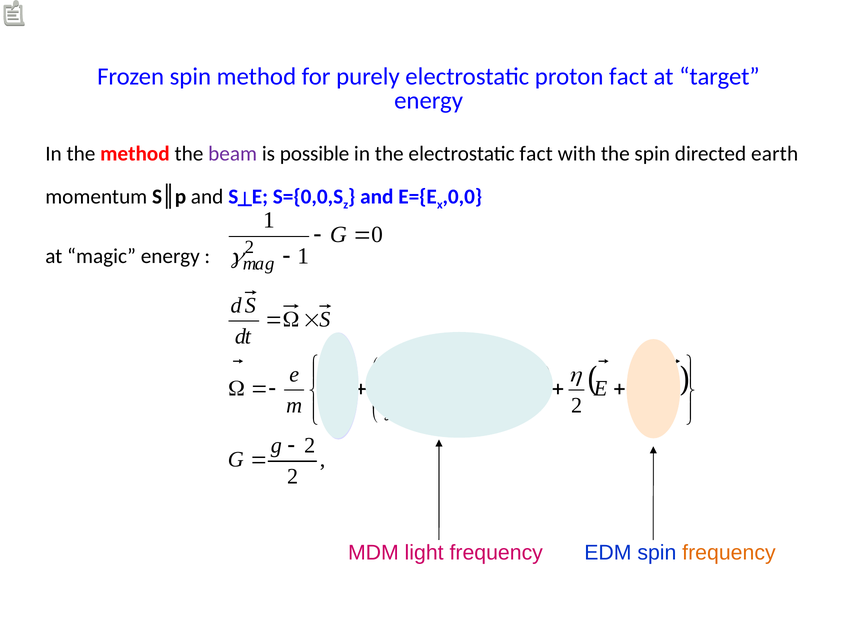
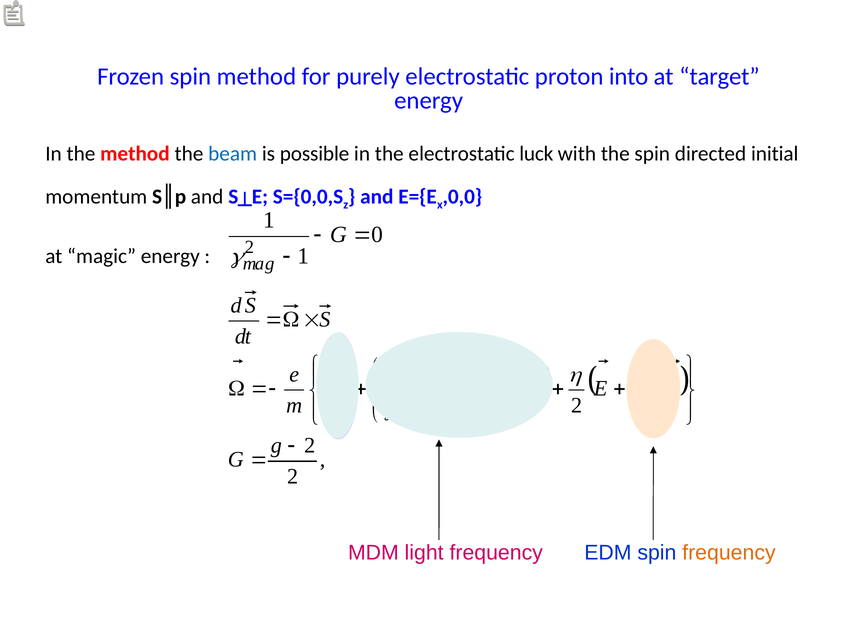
proton fact: fact -> into
beam colour: purple -> blue
electrostatic fact: fact -> luck
earth: earth -> initial
